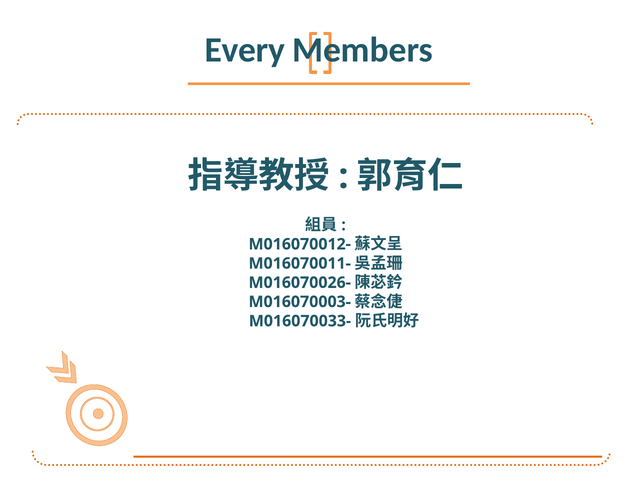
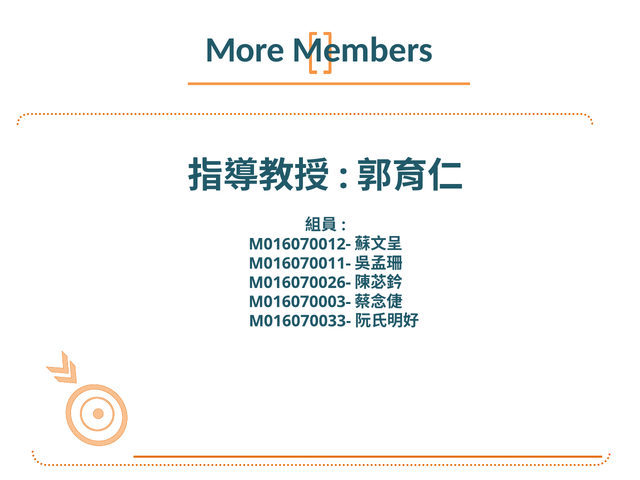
Every: Every -> More
